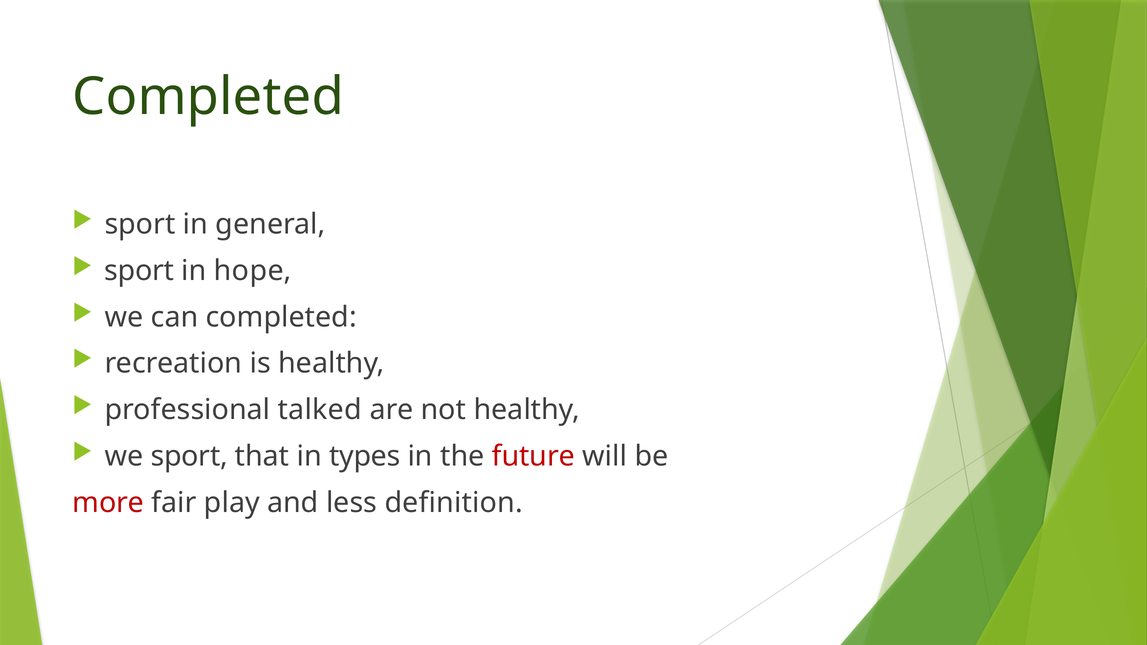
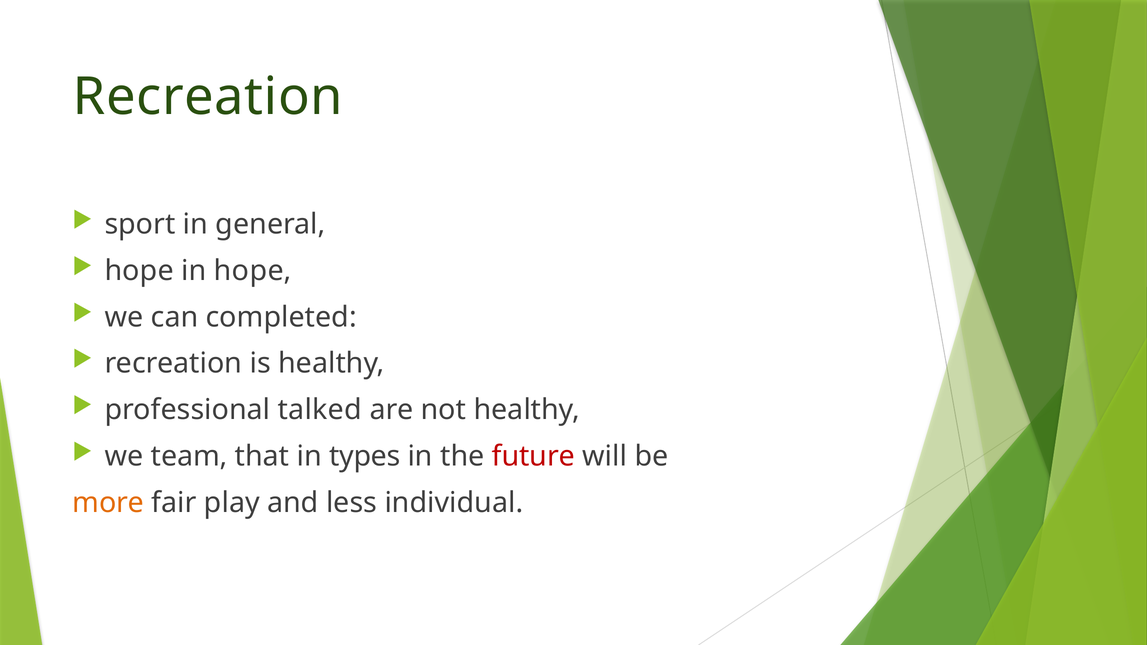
Completed at (208, 97): Completed -> Recreation
sport at (139, 271): sport -> hope
we sport: sport -> team
more colour: red -> orange
definition: definition -> individual
